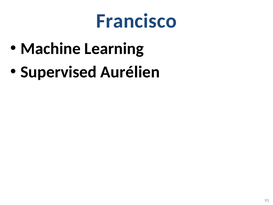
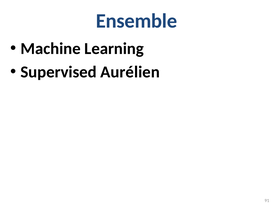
Francisco: Francisco -> Ensemble
